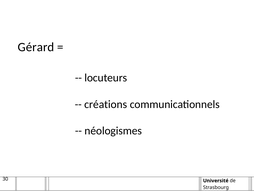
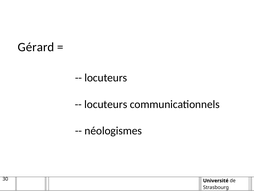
créations at (106, 104): créations -> locuteurs
